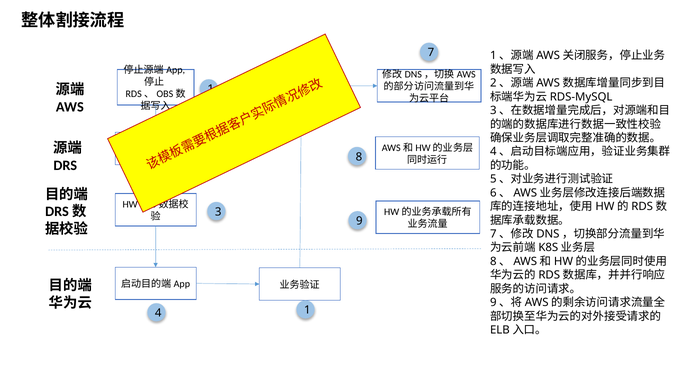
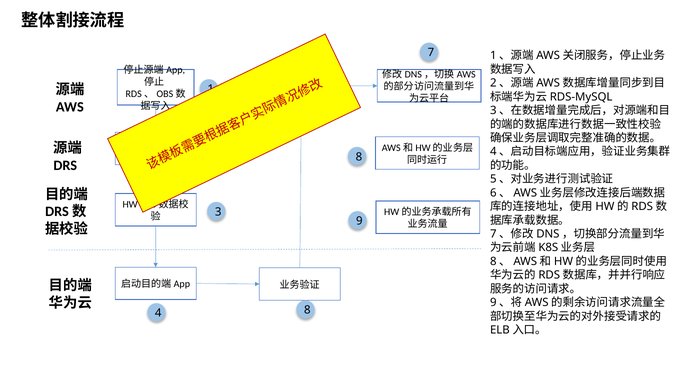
4 1: 1 -> 8
